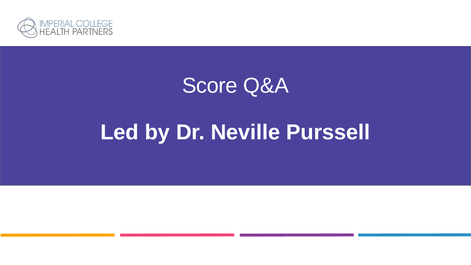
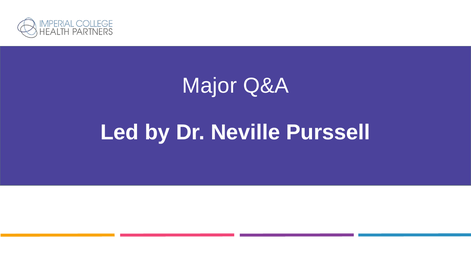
Score: Score -> Major
